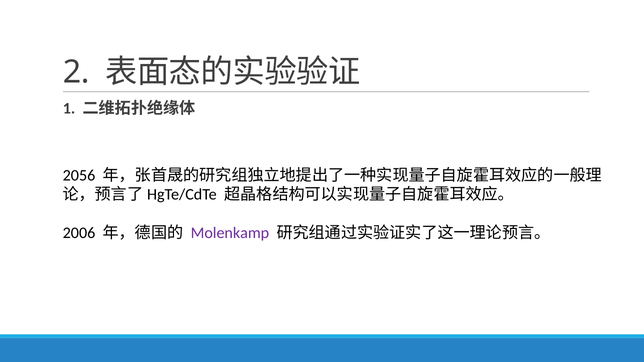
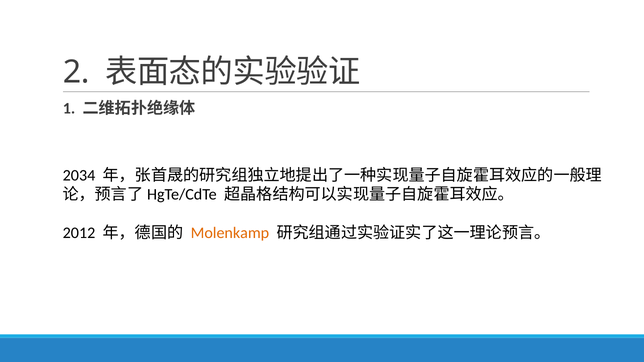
2056: 2056 -> 2034
2006: 2006 -> 2012
Molenkamp colour: purple -> orange
